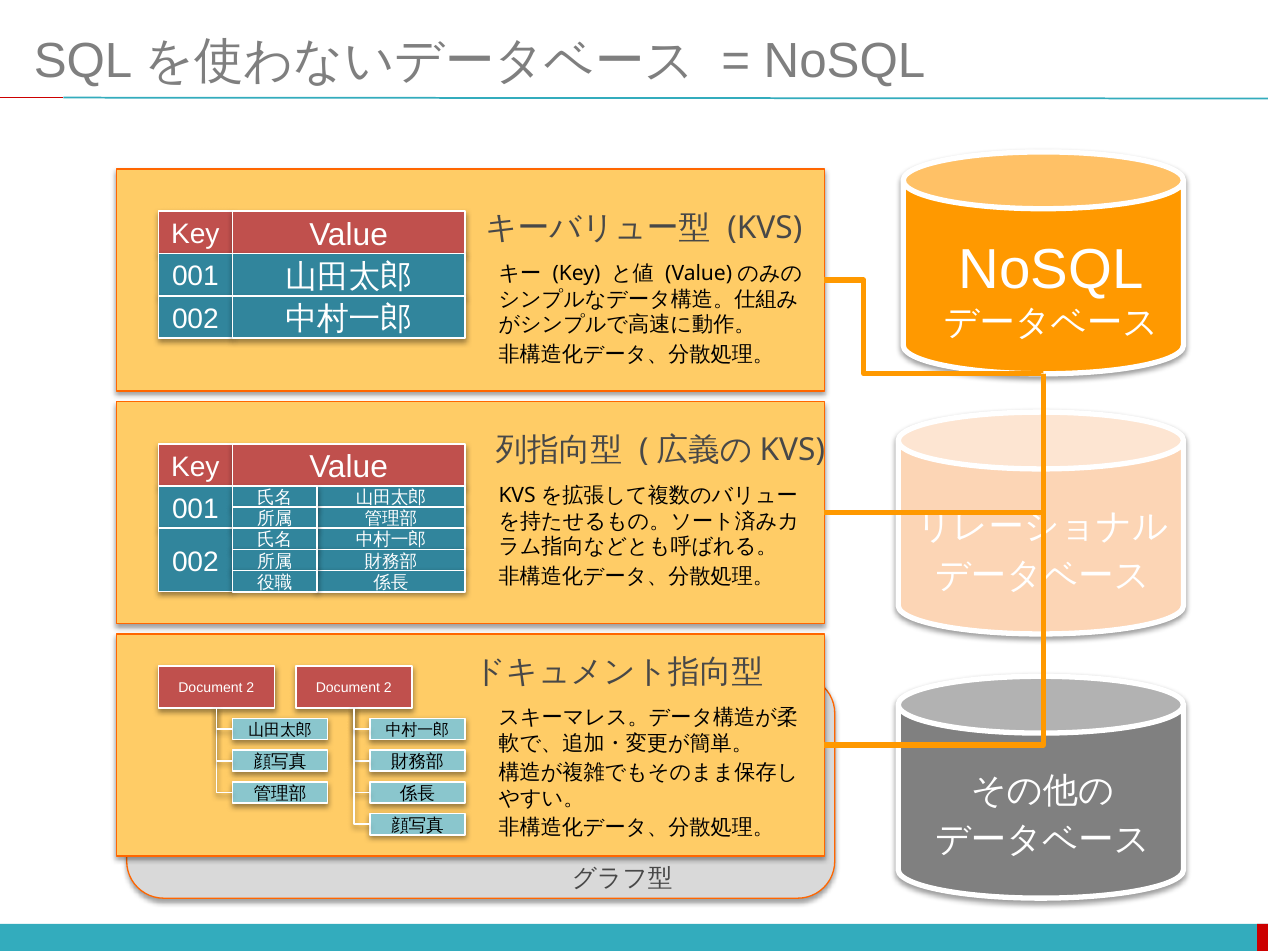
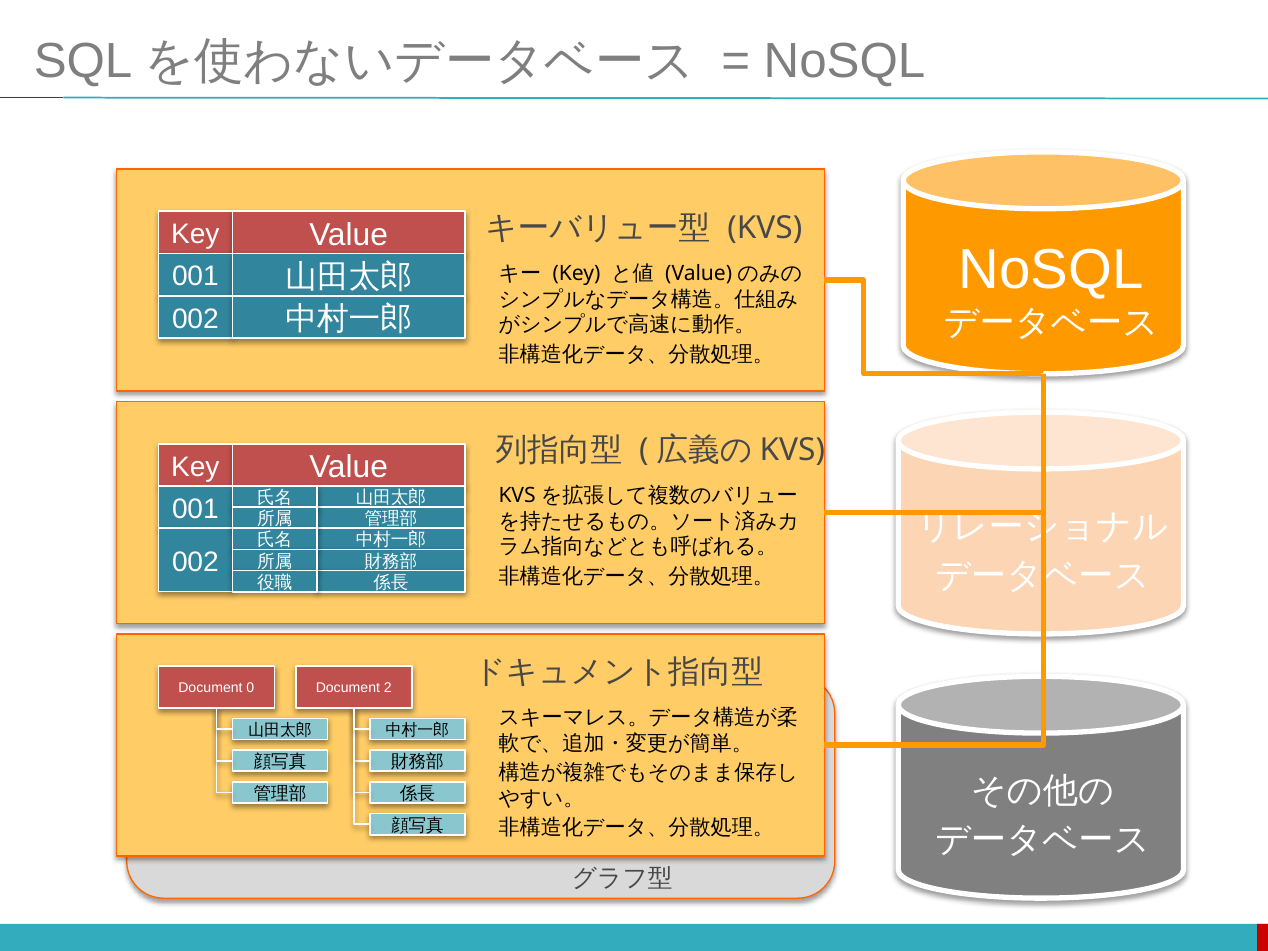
2 at (250, 688): 2 -> 0
